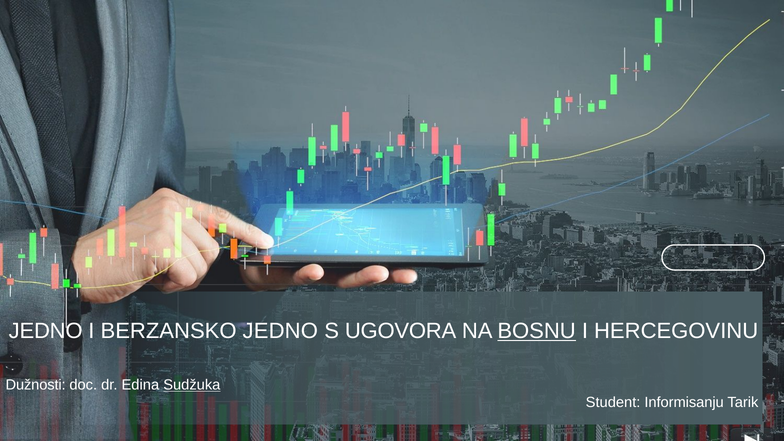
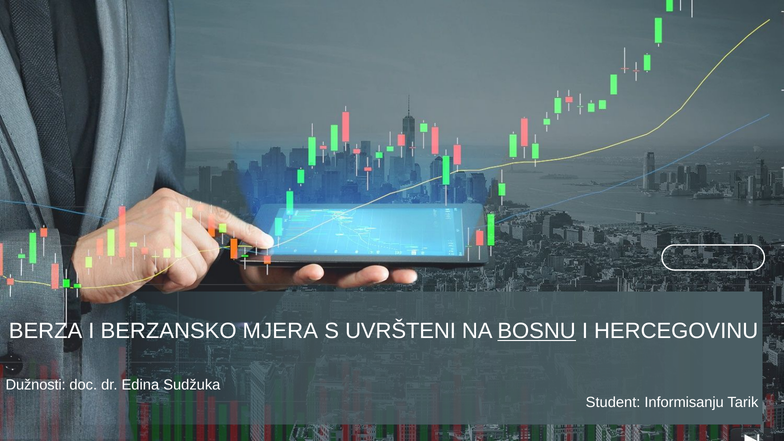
JEDNO at (46, 331): JEDNO -> BERZA
BERZANSKO JEDNO: JEDNO -> MJERA
UGOVORA: UGOVORA -> UVRŠTENI
Sudžuka underline: present -> none
